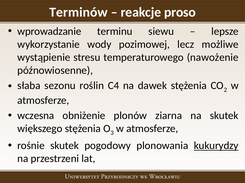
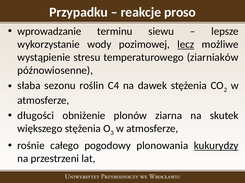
Terminów: Terminów -> Przypadku
lecz underline: none -> present
nawożenie: nawożenie -> ziarniaków
wczesna: wczesna -> długości
rośnie skutek: skutek -> całego
